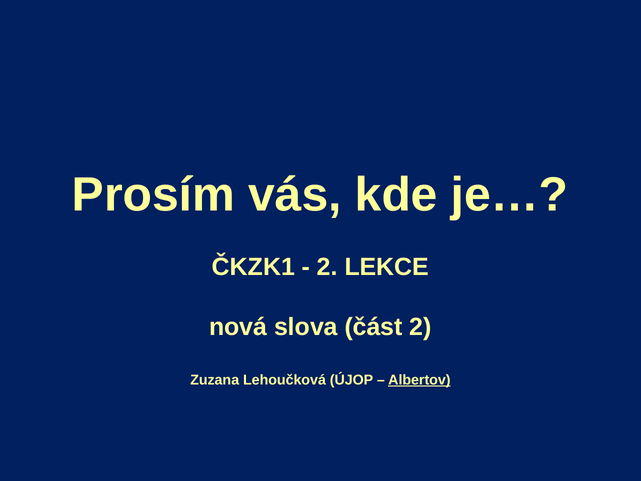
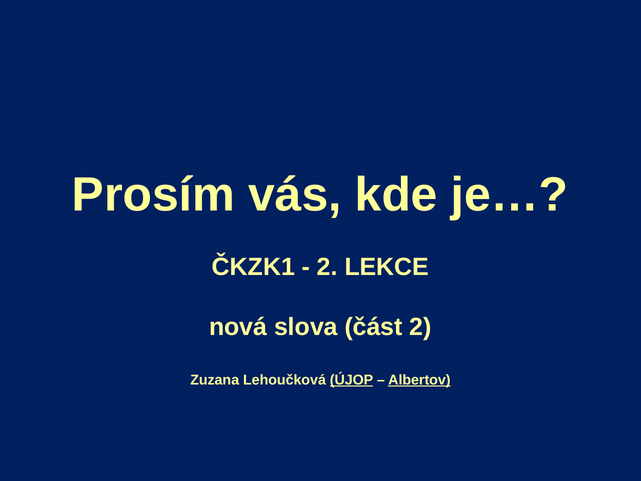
ÚJOP underline: none -> present
